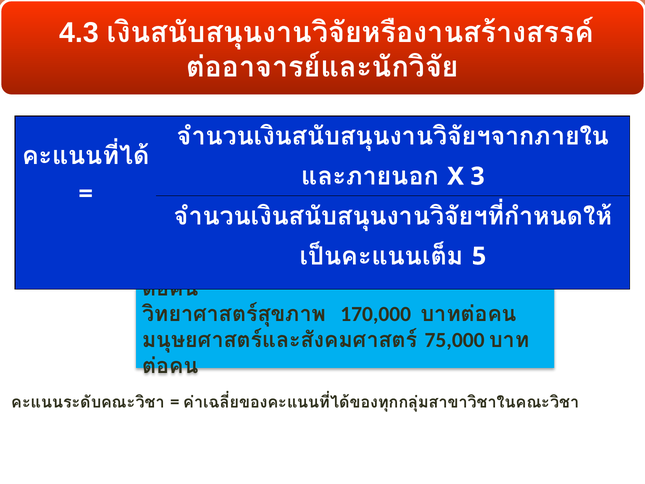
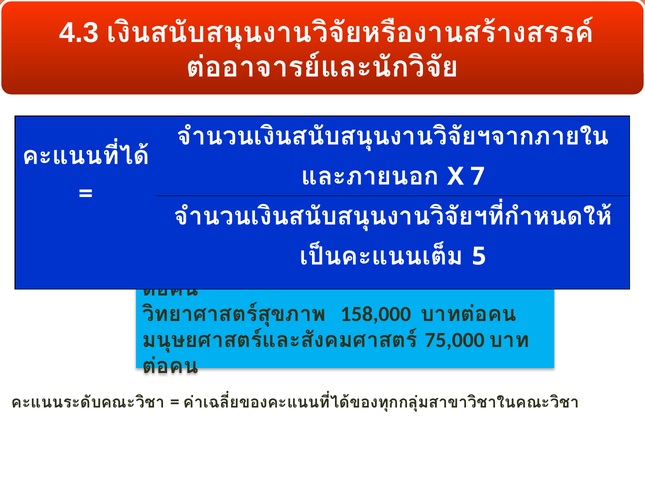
3: 3 -> 7
170,000: 170,000 -> 158,000
